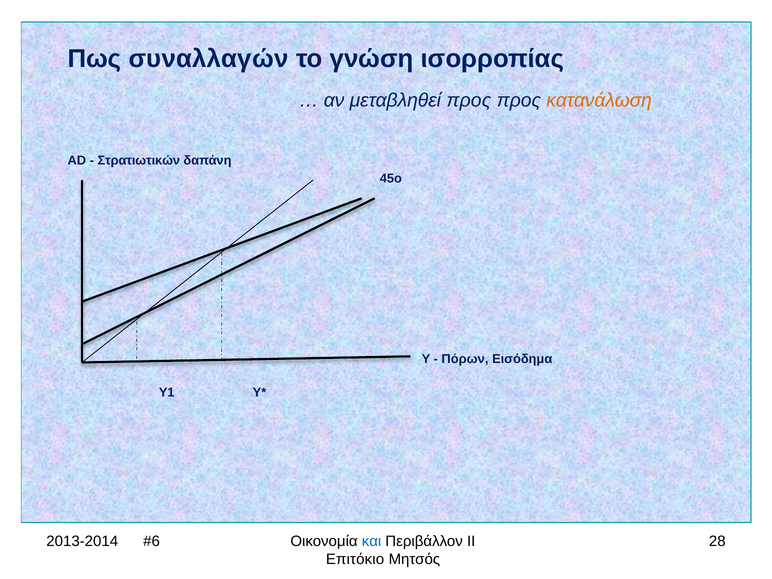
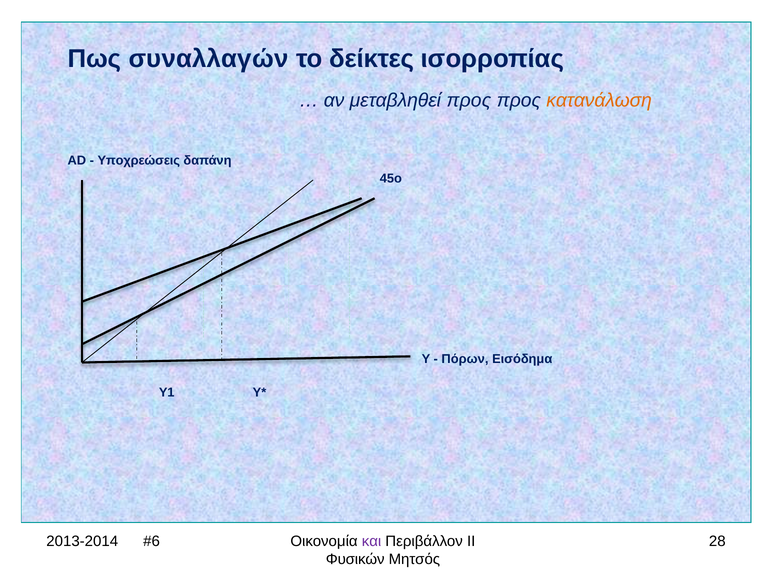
γνώση: γνώση -> δείκτες
Στρατιωτικών: Στρατιωτικών -> Υποχρεώσεις
και colour: blue -> purple
Επιτόκιο: Επιτόκιο -> Φυσικών
